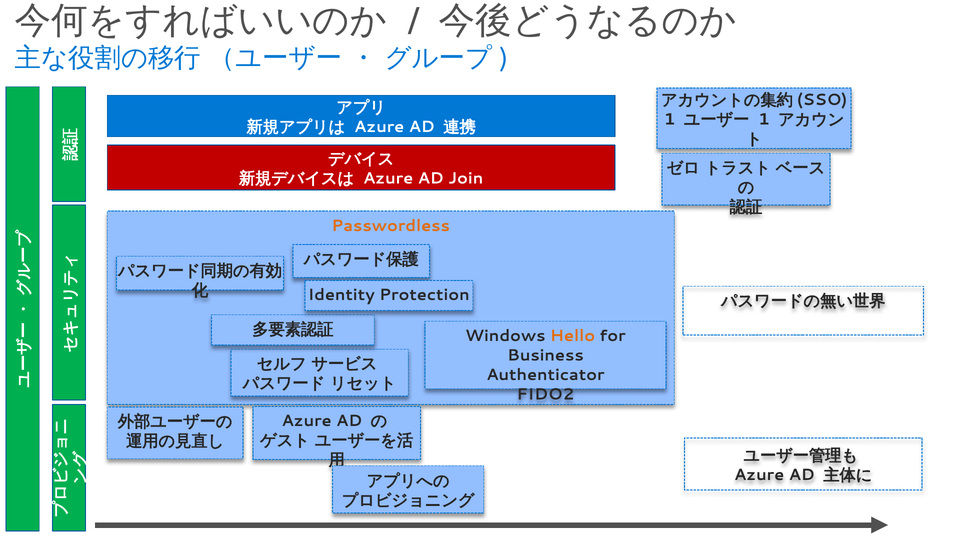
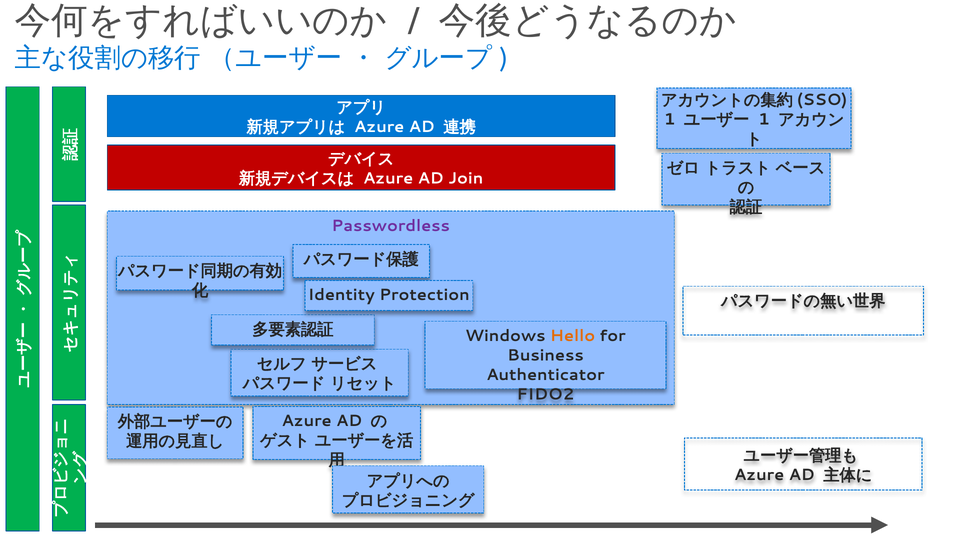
Passwordless colour: orange -> purple
